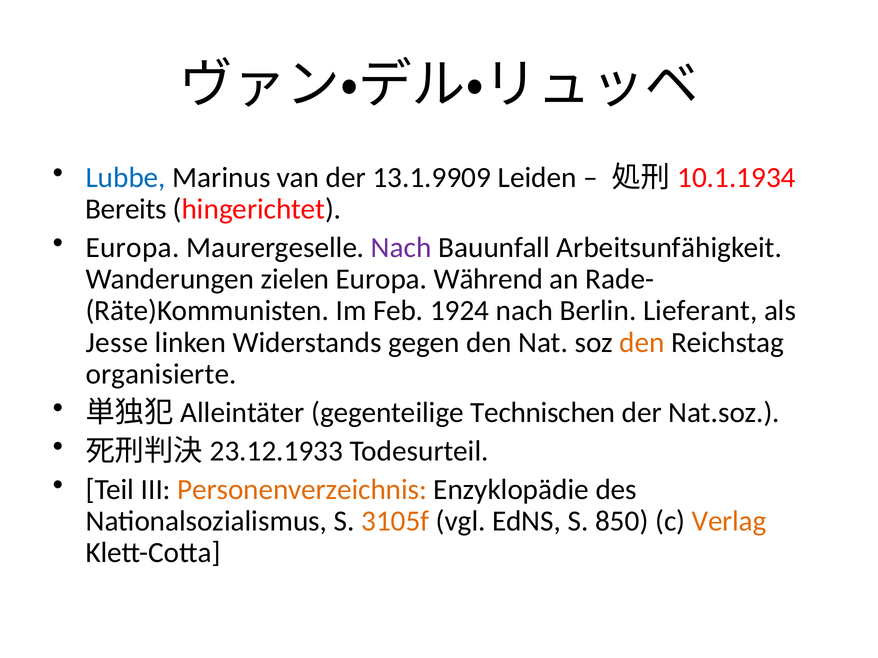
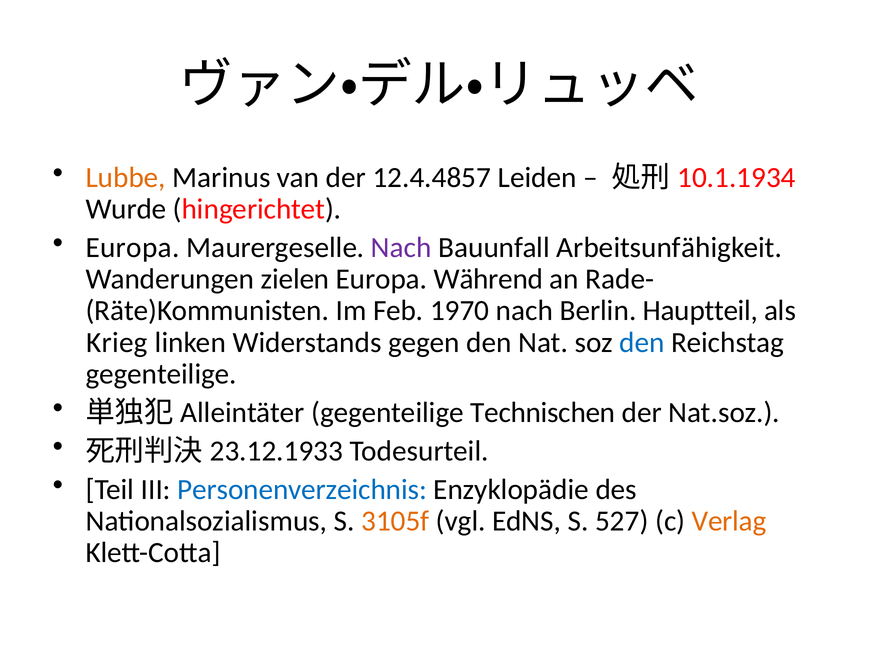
Lubbe colour: blue -> orange
13.1.9909: 13.1.9909 -> 12.4.4857
Bereits: Bereits -> Wurde
1924: 1924 -> 1970
Lieferant: Lieferant -> Hauptteil
Jesse: Jesse -> Krieg
den at (642, 343) colour: orange -> blue
organisierte at (161, 374): organisierte -> gegenteilige
Personenverzeichnis colour: orange -> blue
850: 850 -> 527
